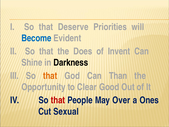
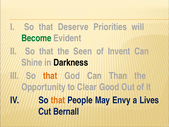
Become colour: blue -> green
Does: Does -> Seen
that at (58, 100) colour: red -> orange
Over: Over -> Envy
Ones: Ones -> Lives
Sexual: Sexual -> Bernall
